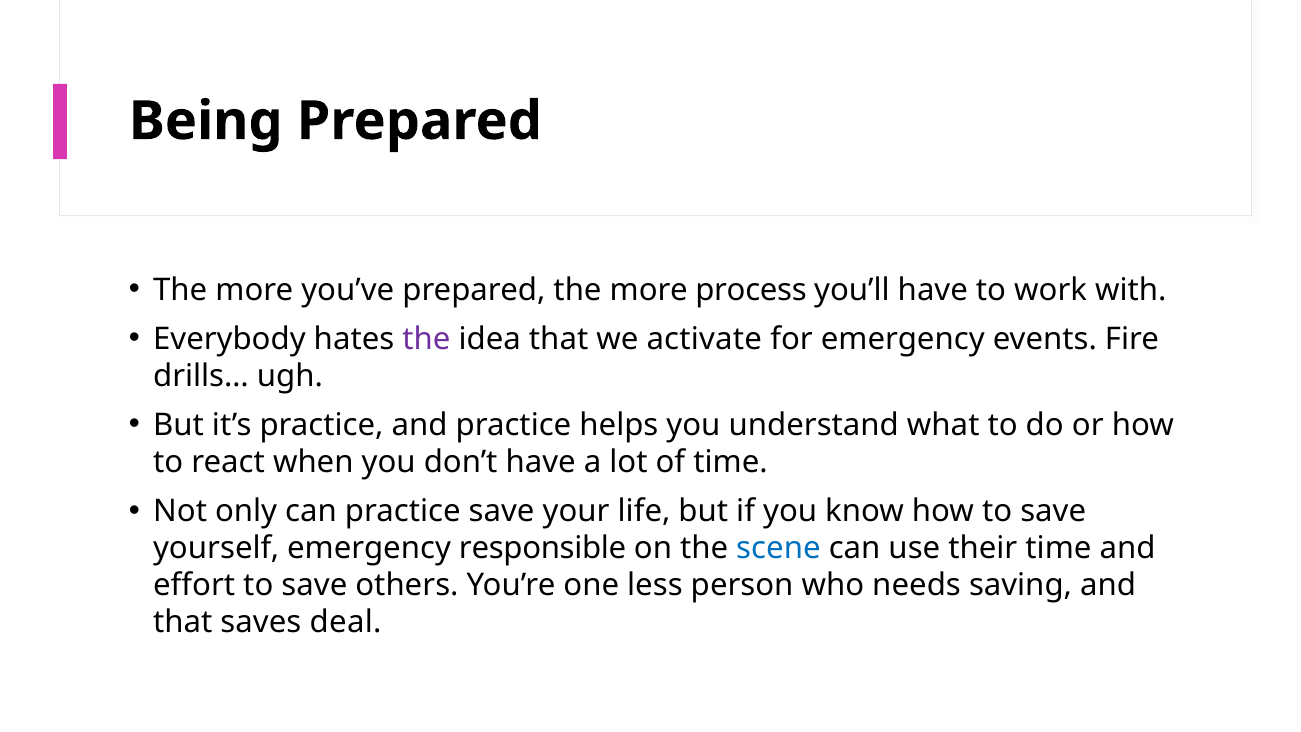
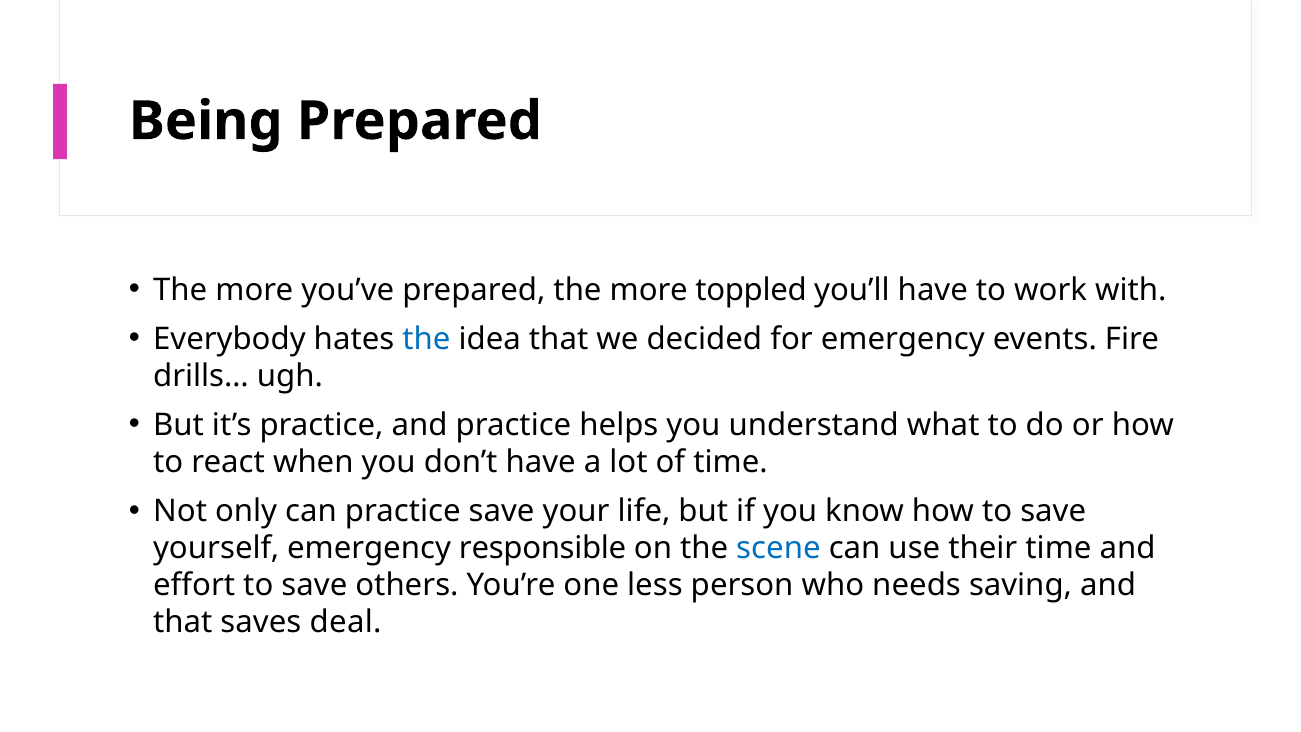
process: process -> toppled
the at (426, 339) colour: purple -> blue
activate: activate -> decided
